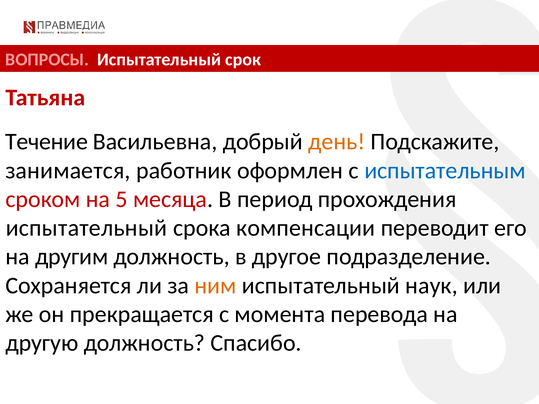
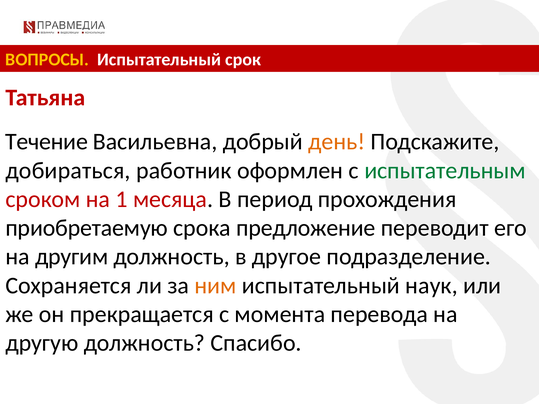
ВОПРОСЫ colour: pink -> yellow
занимается: занимается -> добираться
испытательным colour: blue -> green
5: 5 -> 1
испытательный at (86, 228): испытательный -> приобретаемую
компенсации: компенсации -> предложение
